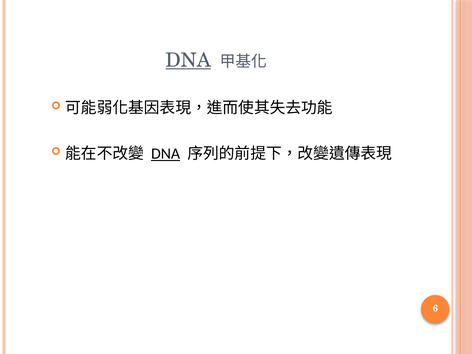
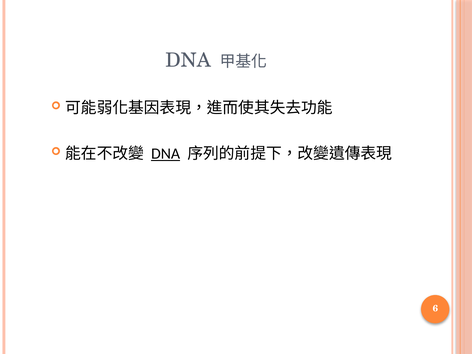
DNA at (188, 60) underline: present -> none
